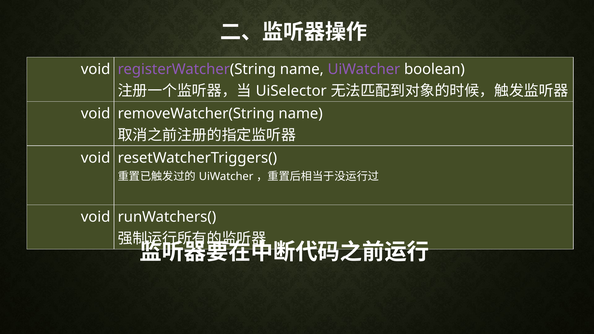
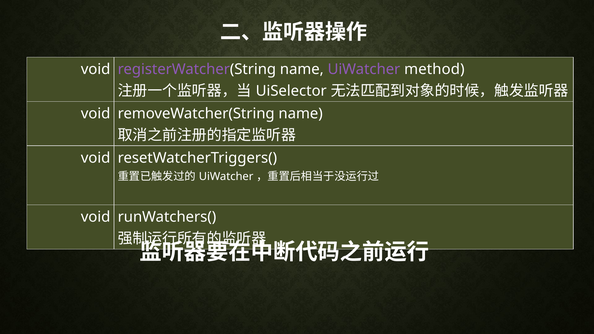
boolean: boolean -> method
